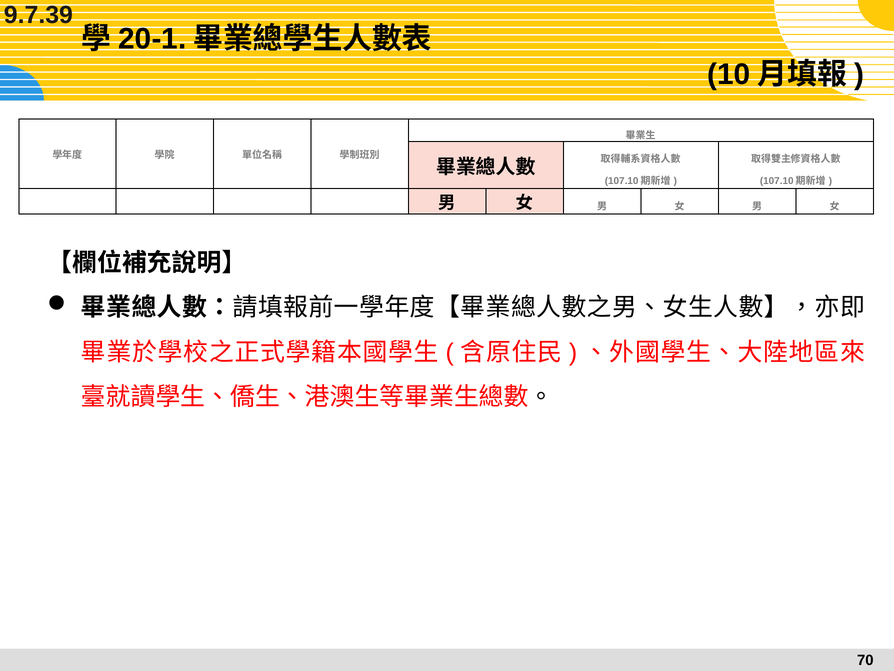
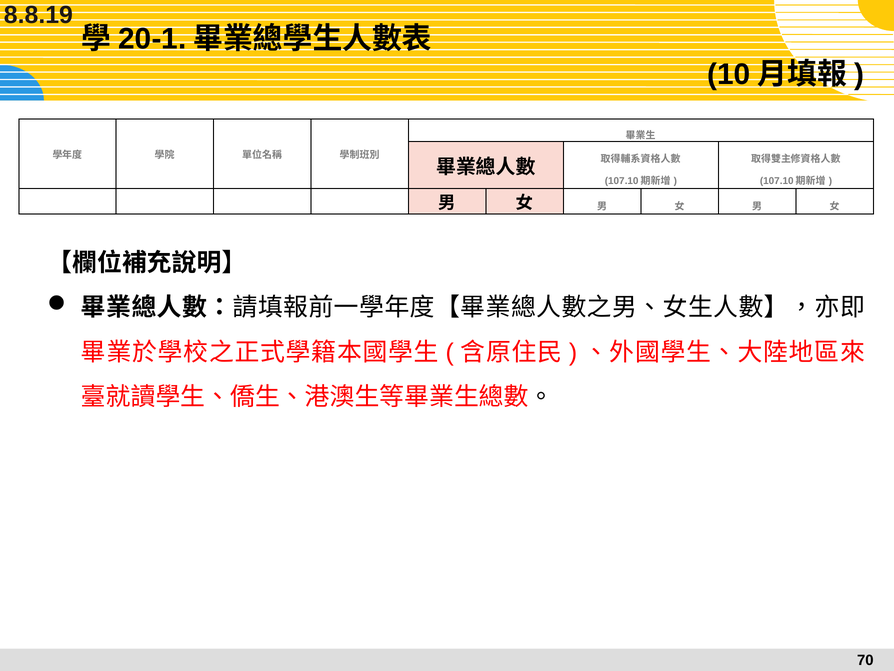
9.7.39: 9.7.39 -> 8.8.19
